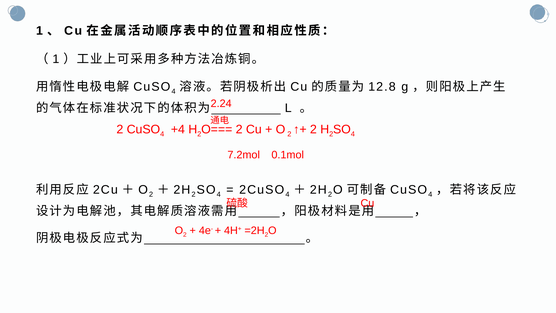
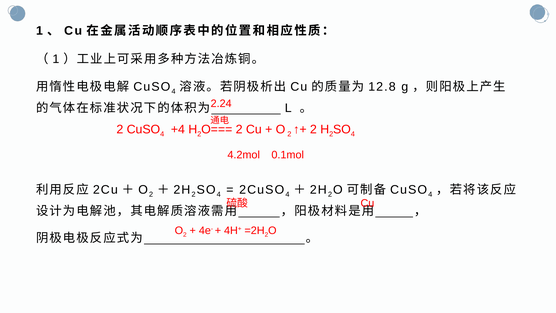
7.2mol: 7.2mol -> 4.2mol
